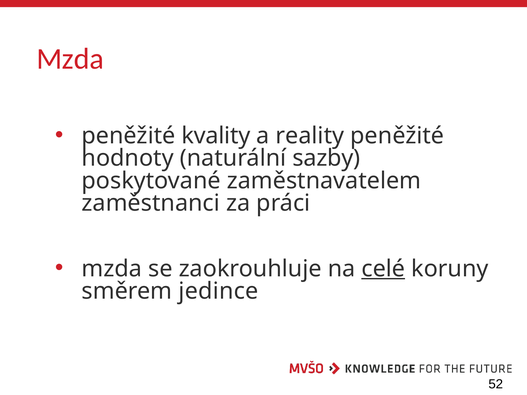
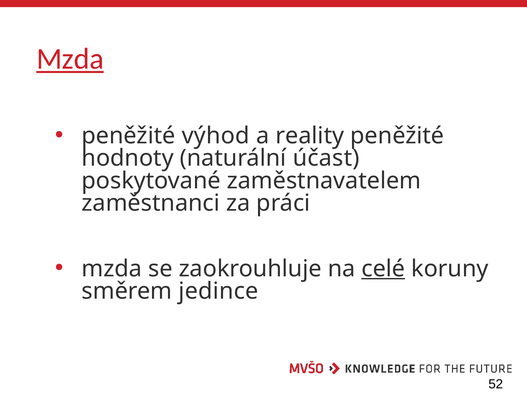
Mzda at (70, 59) underline: none -> present
kvality: kvality -> výhod
sazby: sazby -> účast
